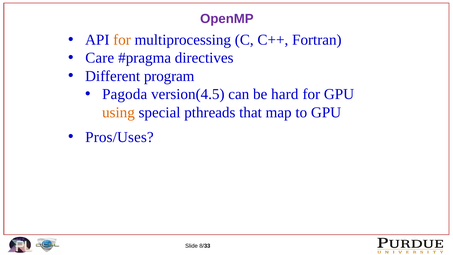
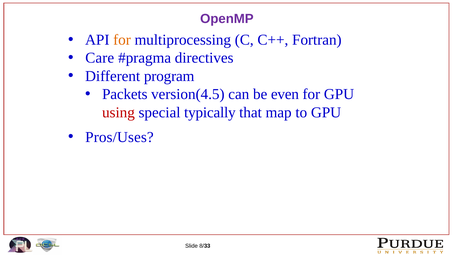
Pagoda: Pagoda -> Packets
hard: hard -> even
using colour: orange -> red
pthreads: pthreads -> typically
